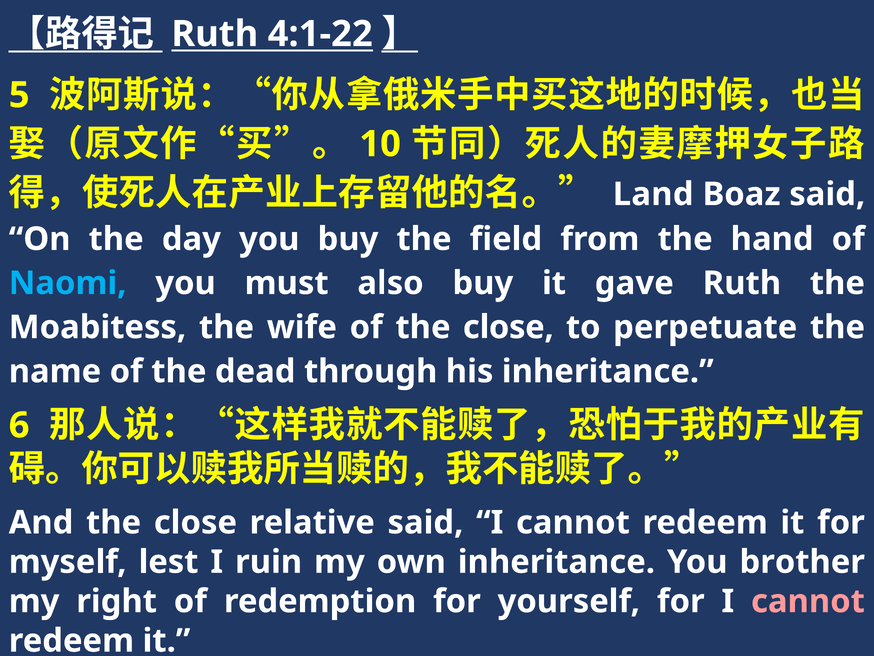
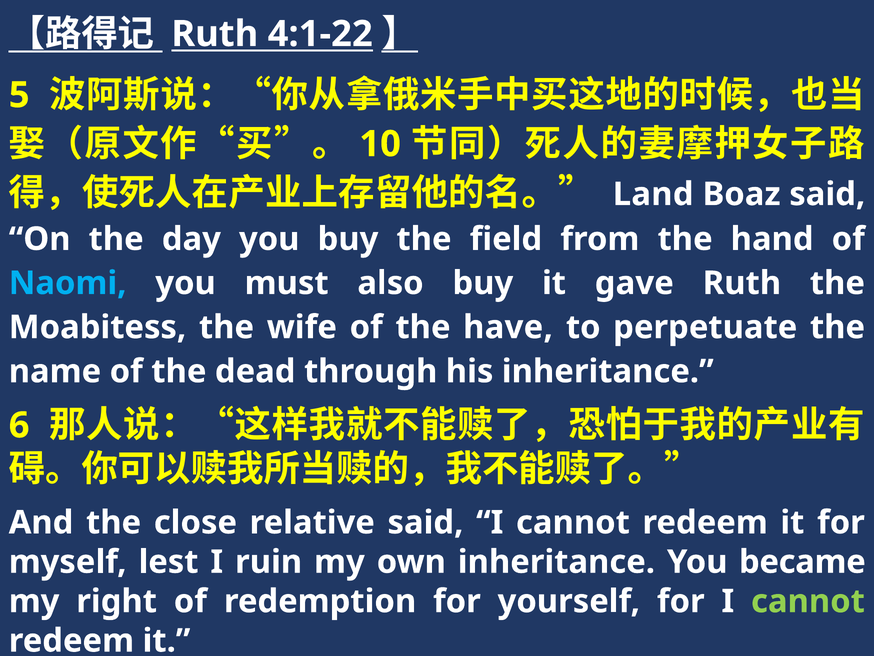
of the close: close -> have
brother: brother -> became
cannot at (808, 601) colour: pink -> light green
